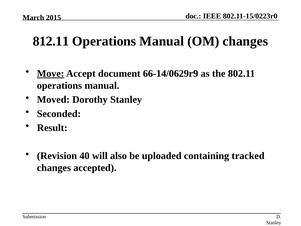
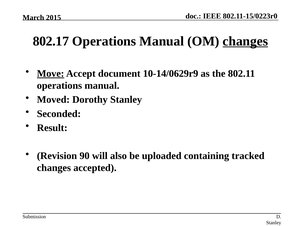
812.11: 812.11 -> 802.17
changes at (245, 41) underline: none -> present
66-14/0629r9: 66-14/0629r9 -> 10-14/0629r9
40: 40 -> 90
